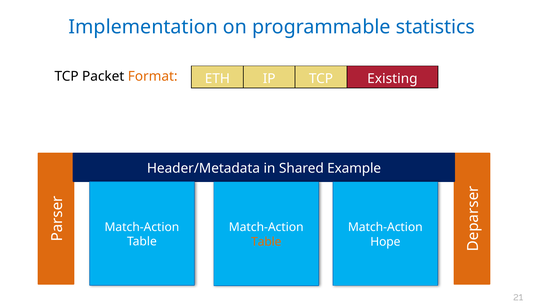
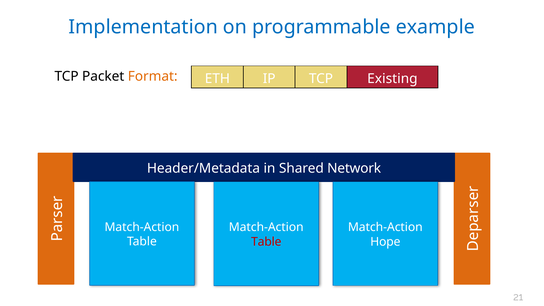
statistics: statistics -> example
Example: Example -> Network
Table at (266, 242) colour: orange -> red
